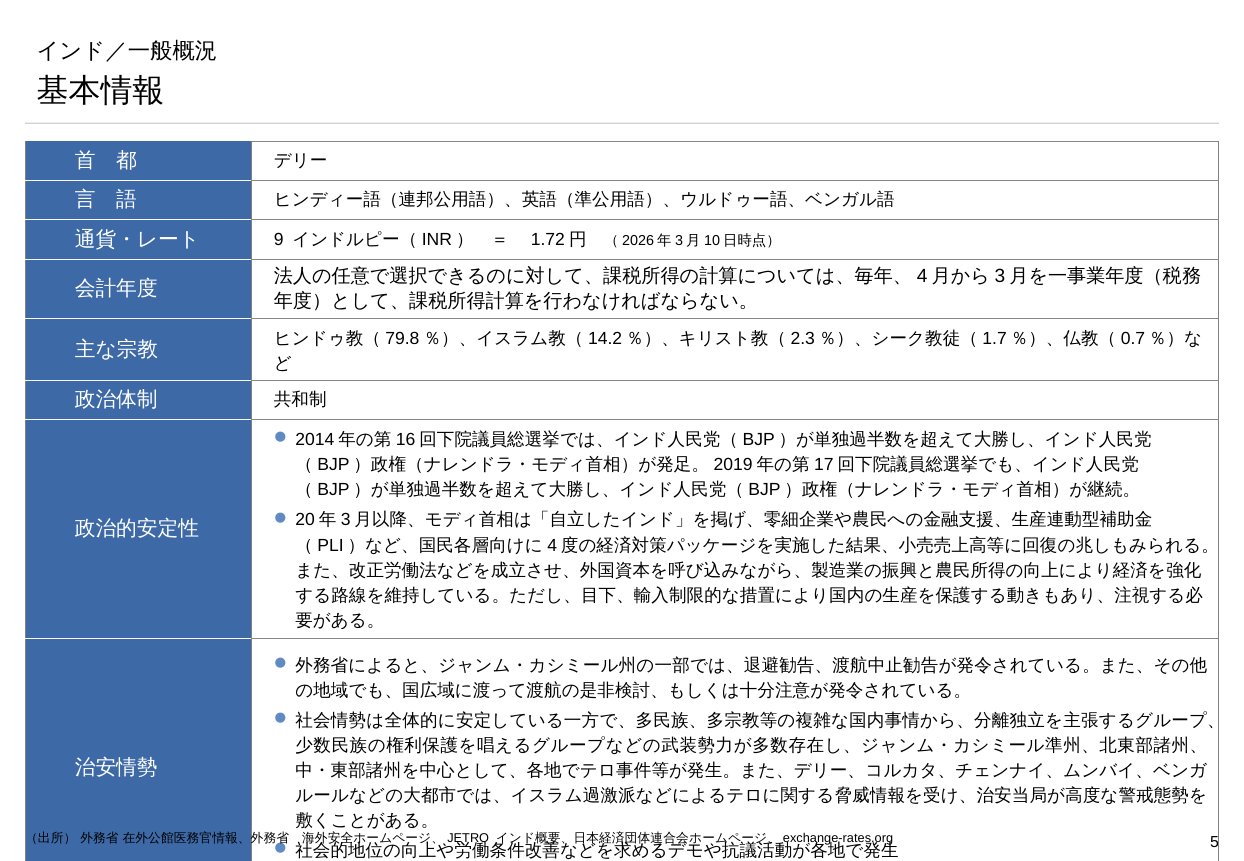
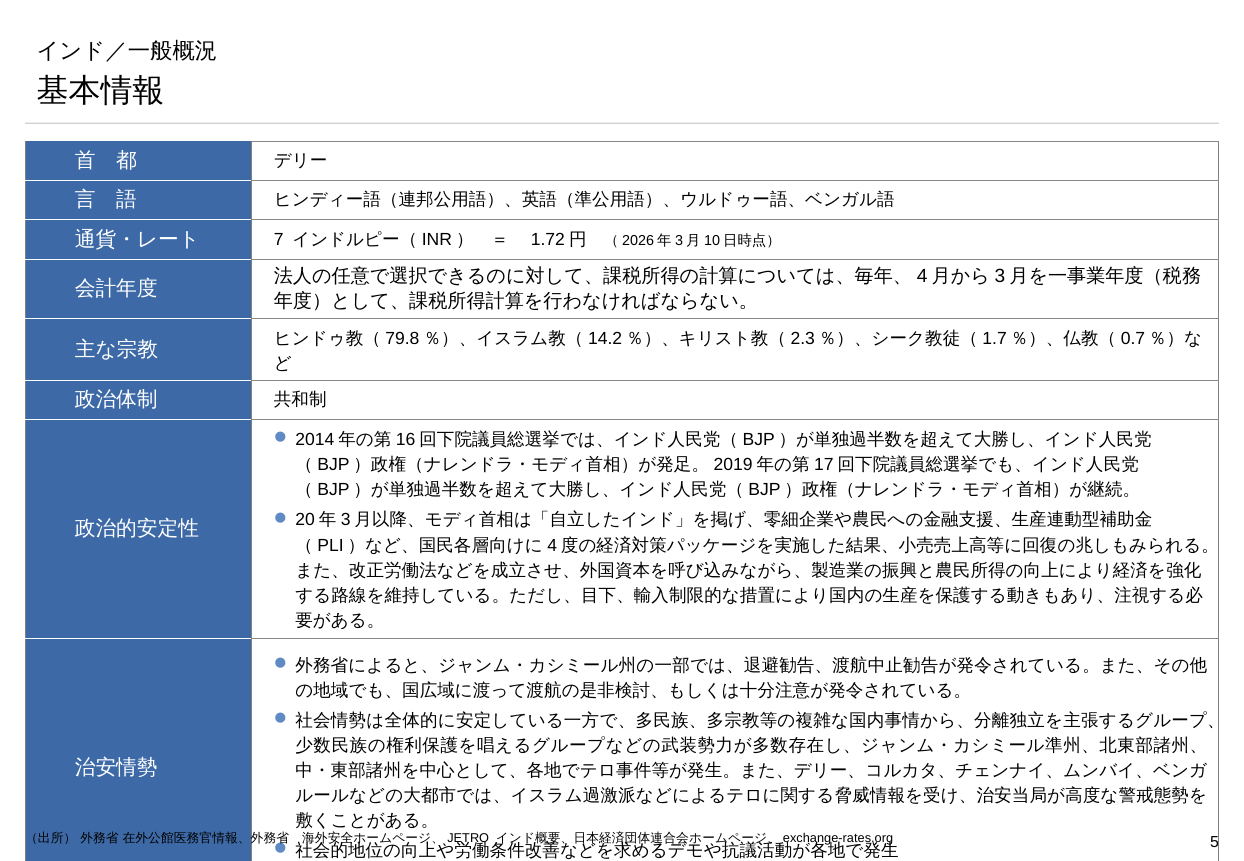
9: 9 -> 7
